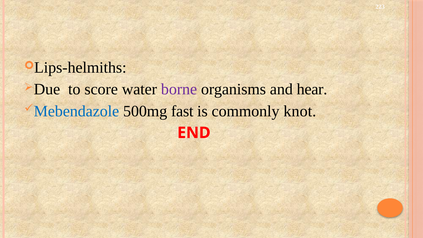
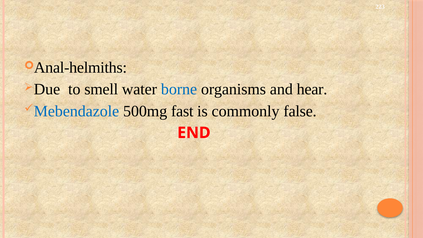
Lips-helmiths: Lips-helmiths -> Anal-helmiths
score: score -> smell
borne colour: purple -> blue
knot: knot -> false
